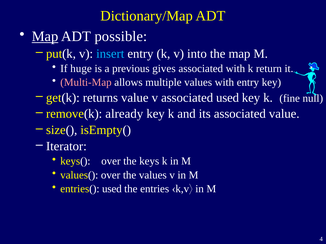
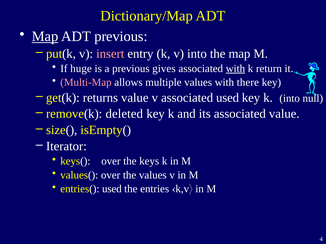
ADT possible: possible -> previous
insert colour: light blue -> pink
with at (235, 69) underline: none -> present
with entry: entry -> there
k fine: fine -> into
already: already -> deleted
